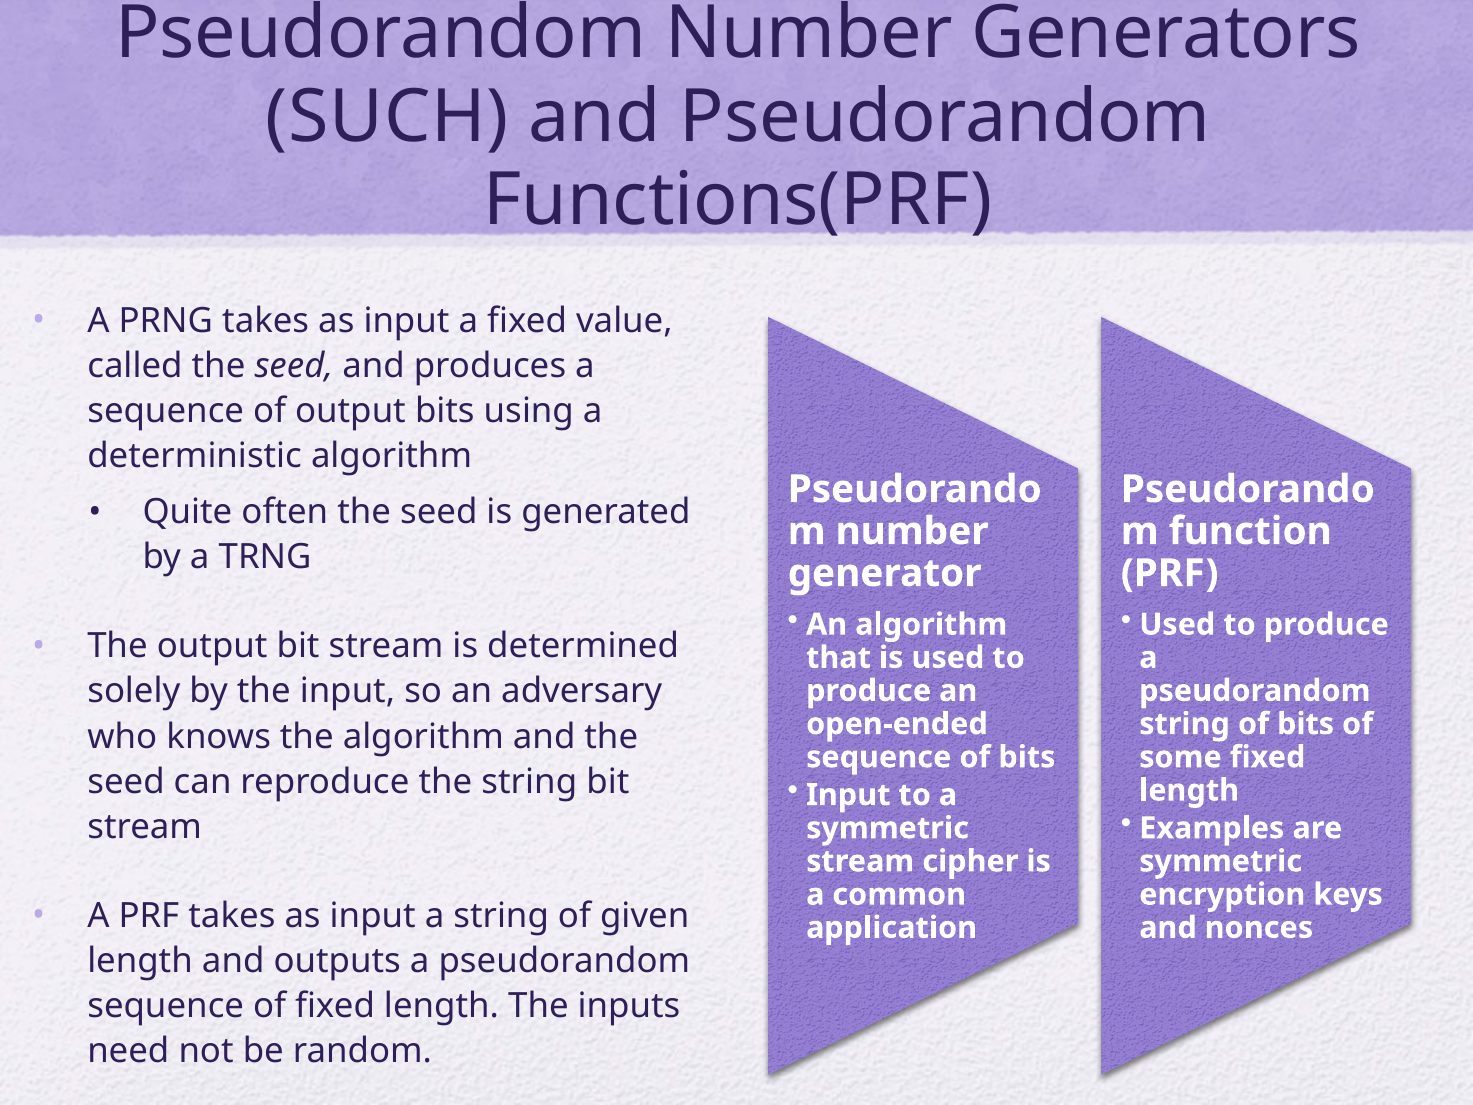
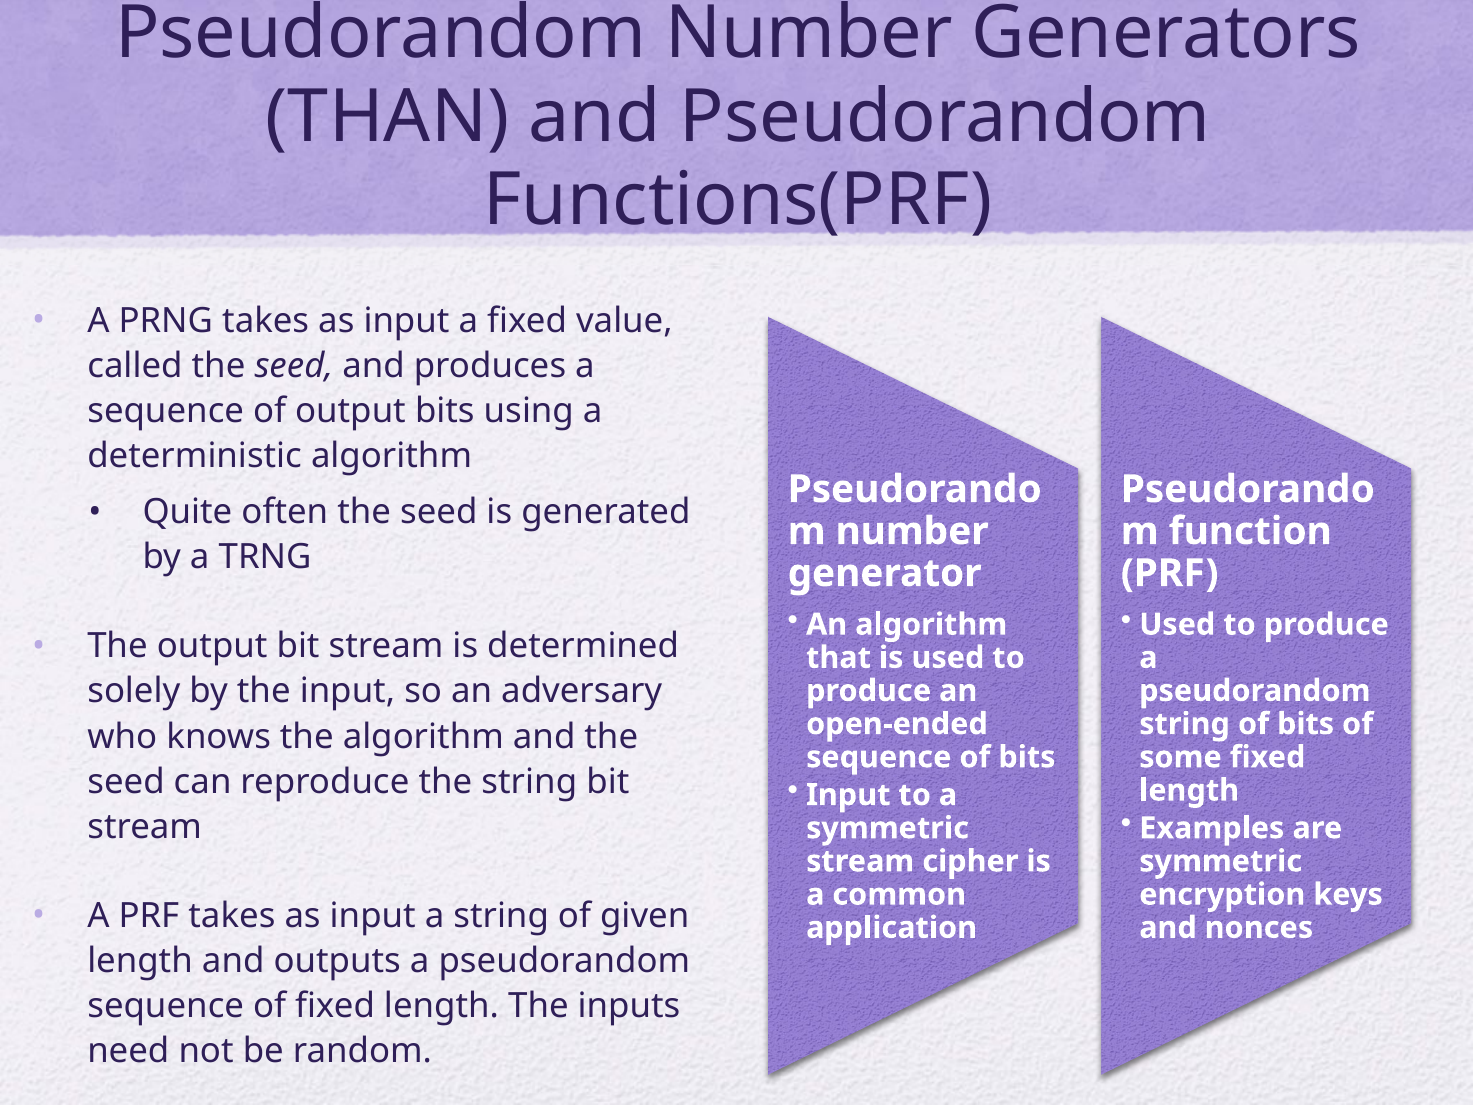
SUCH: SUCH -> THAN
